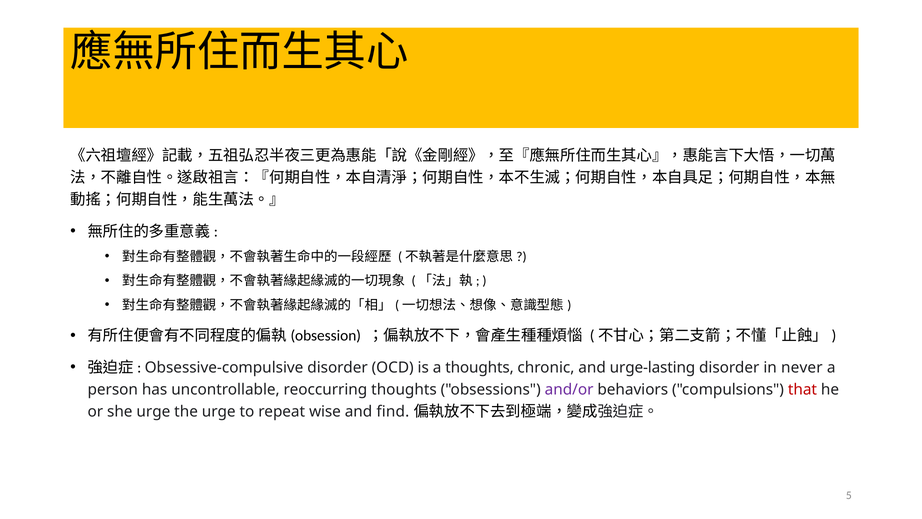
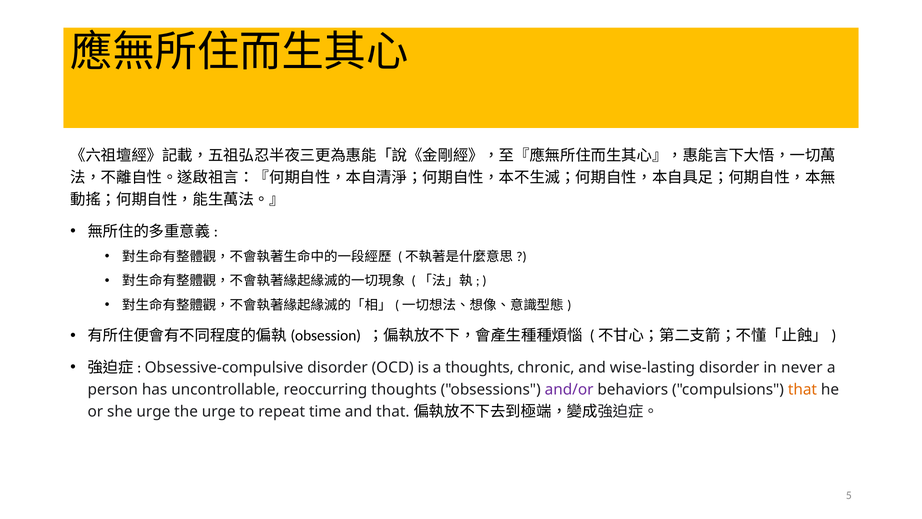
urge-lasting: urge-lasting -> wise-lasting
that at (802, 389) colour: red -> orange
wise: wise -> time
and find: find -> that
